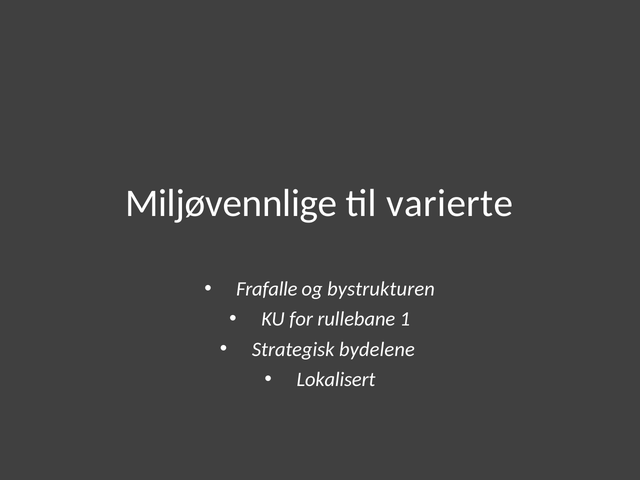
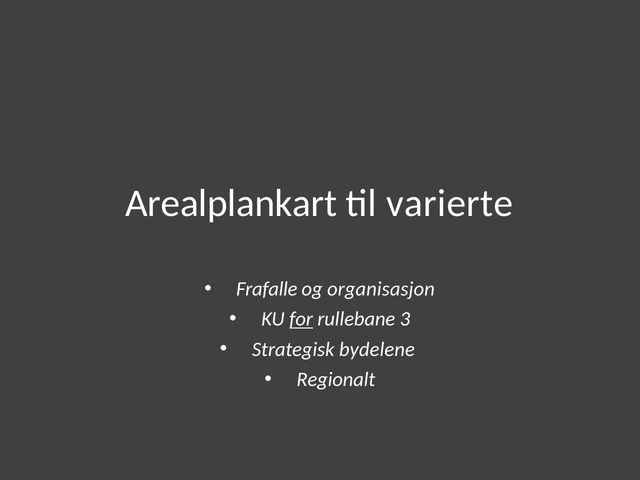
Miljøvennlige: Miljøvennlige -> Arealplankart
bystrukturen: bystrukturen -> organisasjon
for underline: none -> present
1: 1 -> 3
Lokalisert: Lokalisert -> Regionalt
